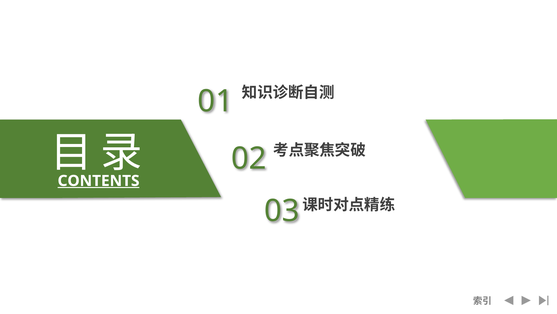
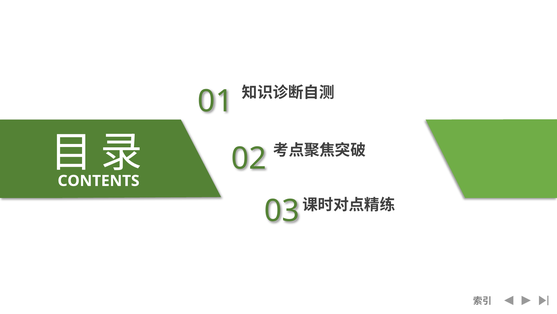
CONTENTS underline: present -> none
